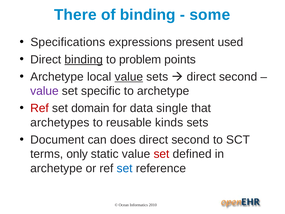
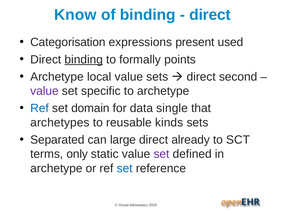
There: There -> Know
some at (210, 15): some -> direct
Specifications: Specifications -> Categorisation
problem: problem -> formally
value at (129, 77) underline: present -> none
Ref at (40, 108) colour: red -> blue
Document: Document -> Separated
does: does -> large
second at (191, 140): second -> already
set at (162, 154) colour: red -> purple
